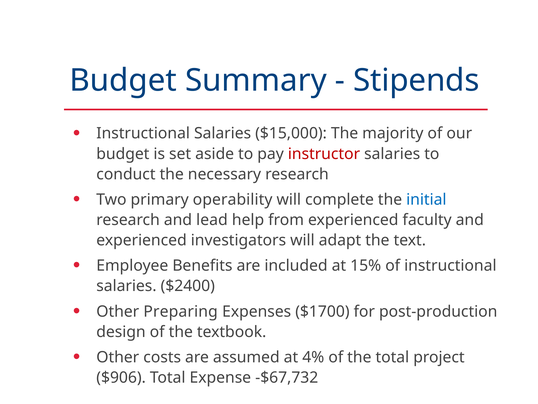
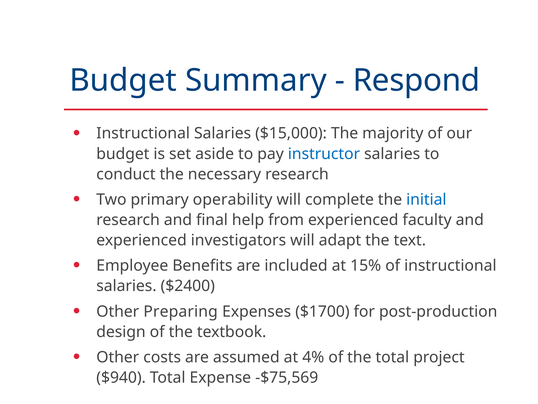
Stipends: Stipends -> Respond
instructor colour: red -> blue
lead: lead -> final
$906: $906 -> $940
-$67,732: -$67,732 -> -$75,569
